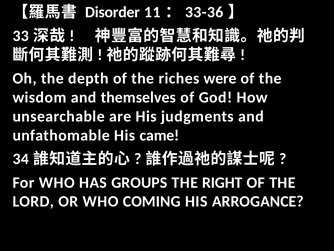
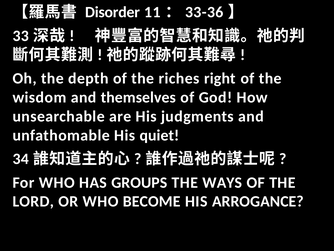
were: were -> right
came: came -> quiet
RIGHT: RIGHT -> WAYS
COMING: COMING -> BECOME
